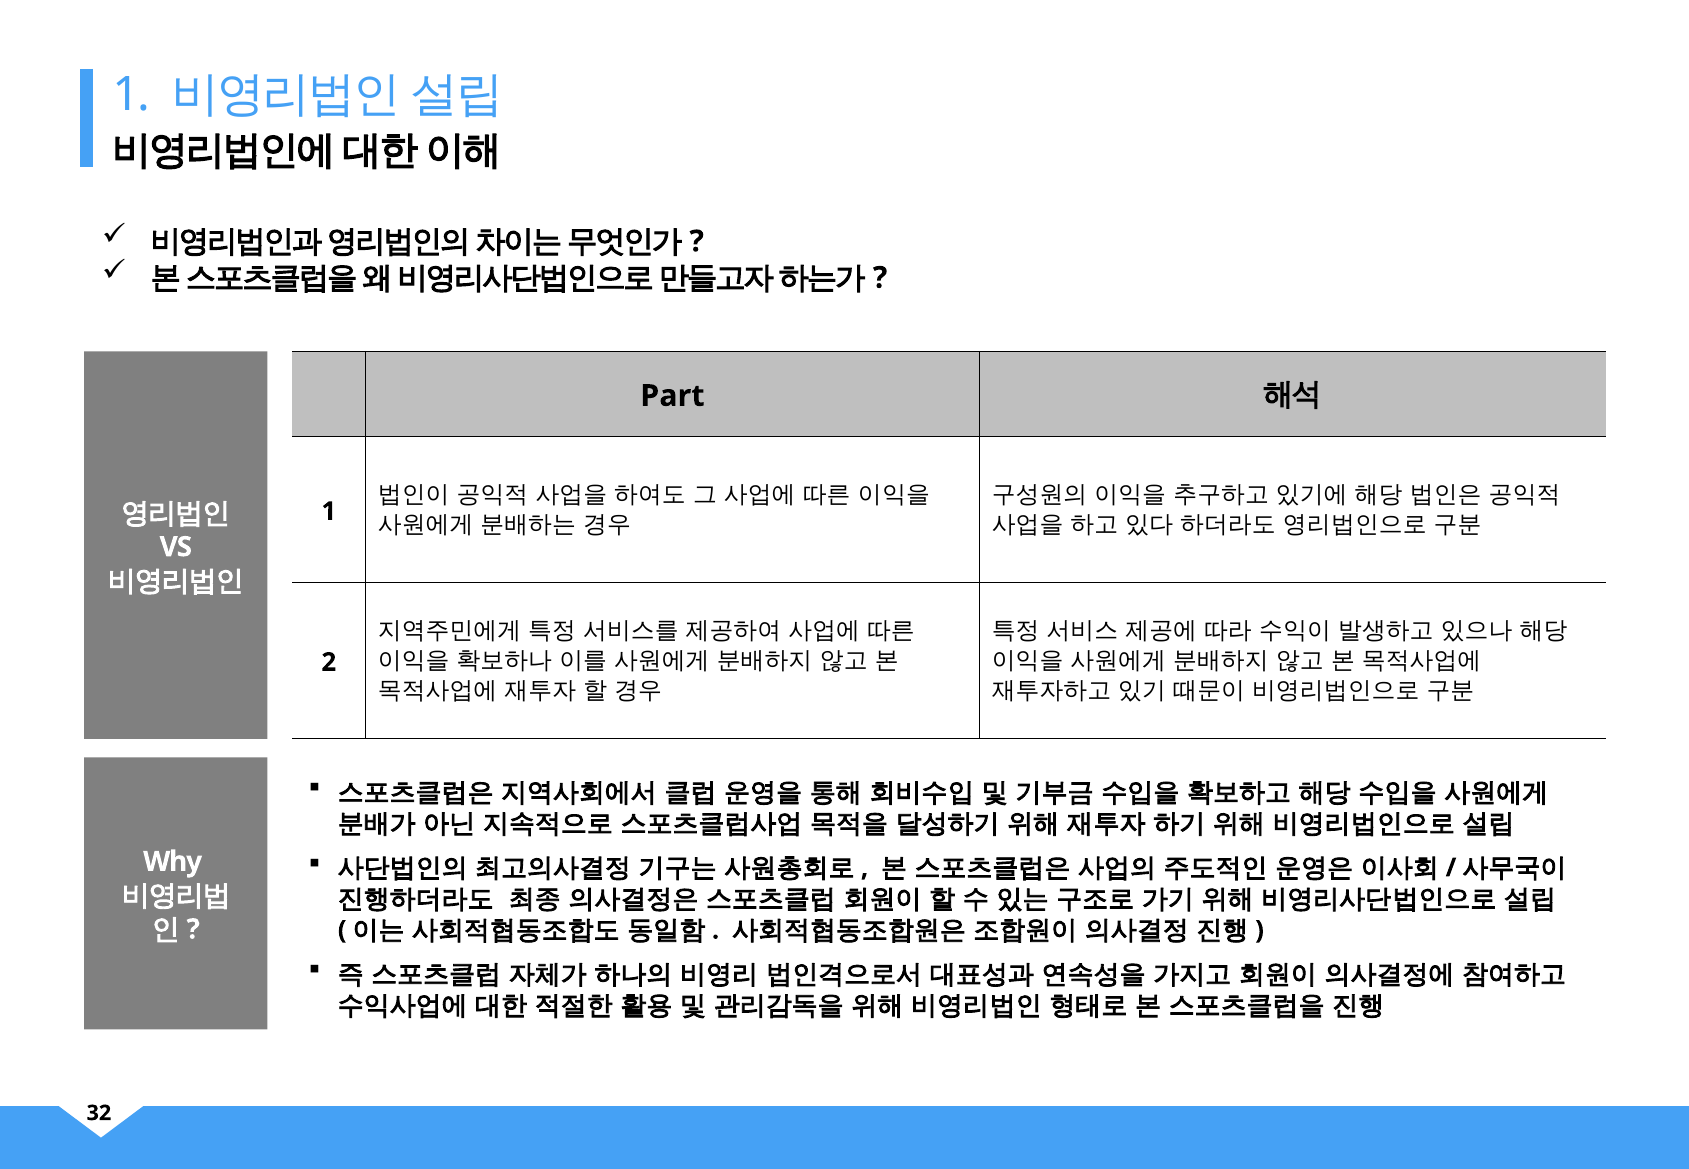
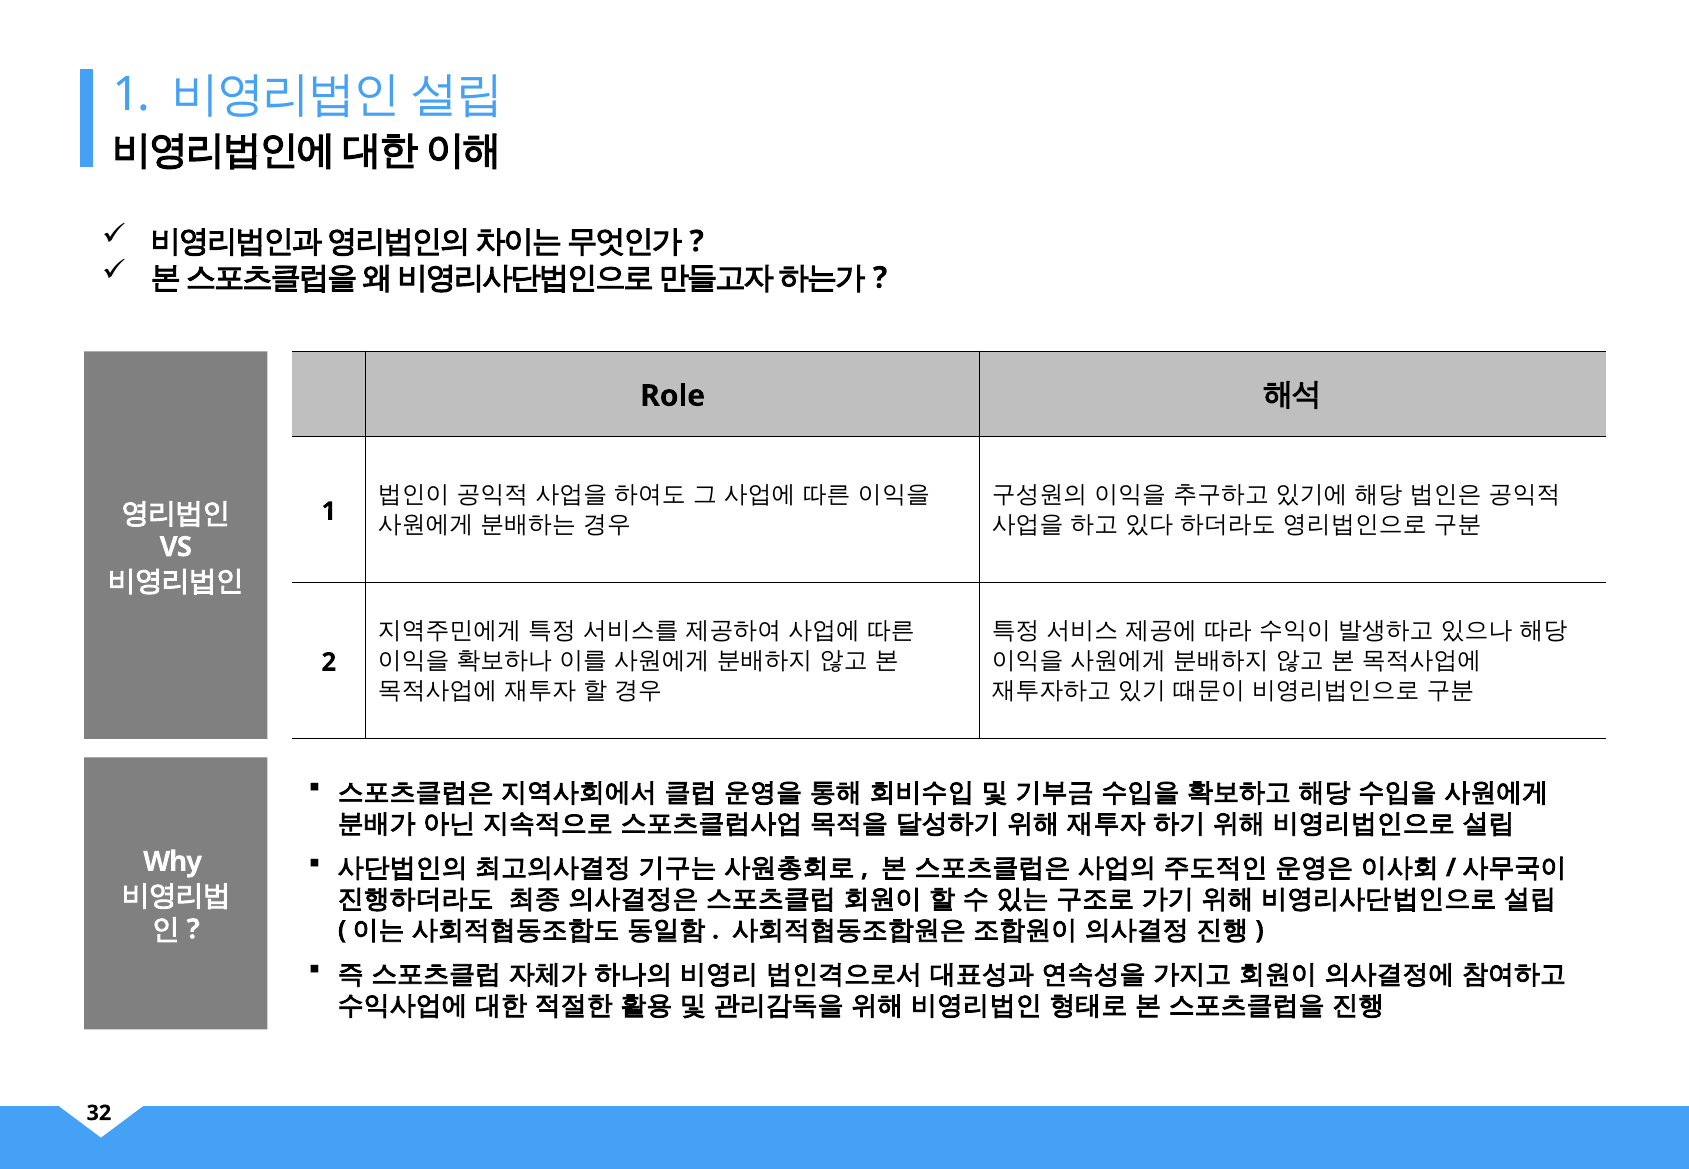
Part: Part -> Role
